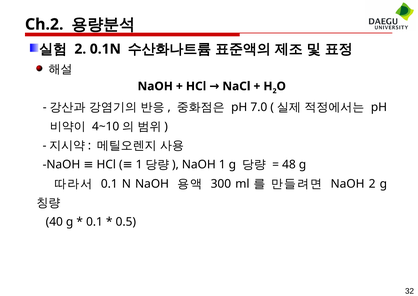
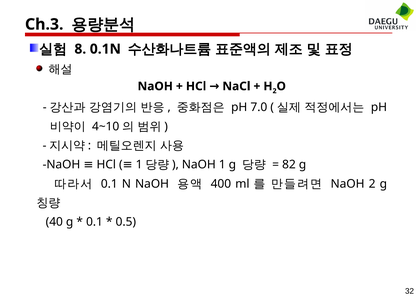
Ch.2: Ch.2 -> Ch.3
2 at (80, 49): 2 -> 8
48: 48 -> 82
300: 300 -> 400
